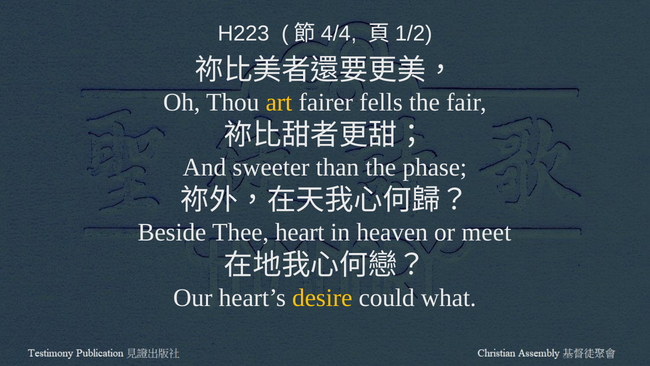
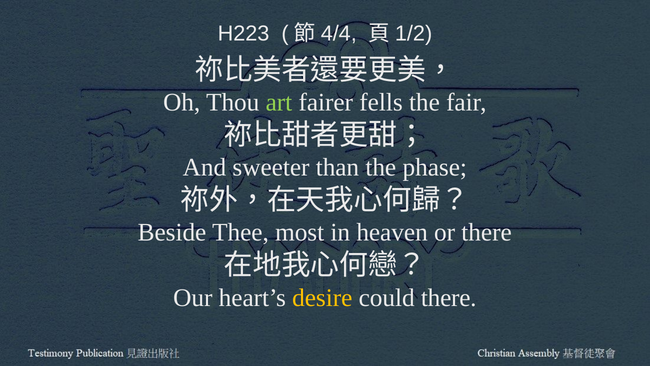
art colour: yellow -> light green
heart: heart -> most
or meet: meet -> there
could what: what -> there
